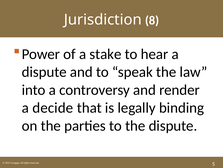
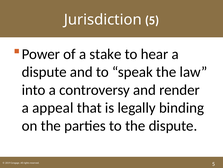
Jurisdiction 8: 8 -> 5
decide: decide -> appeal
